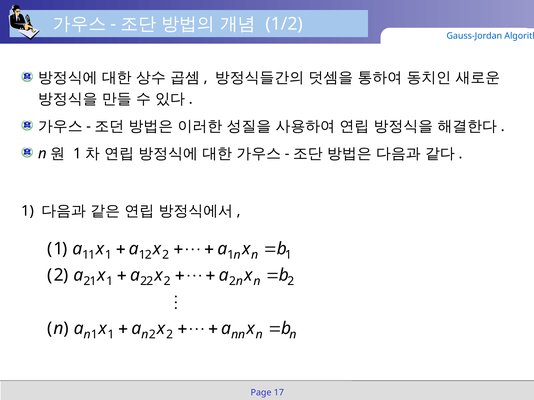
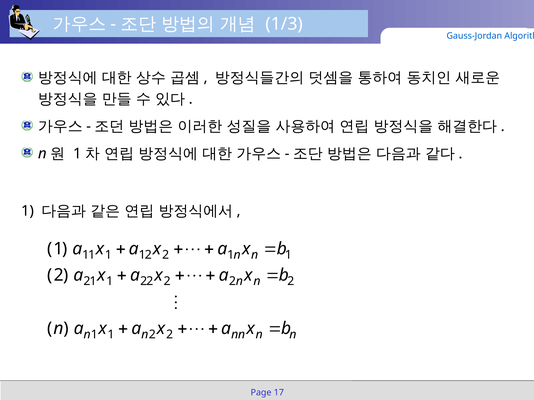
1/2: 1/2 -> 1/3
